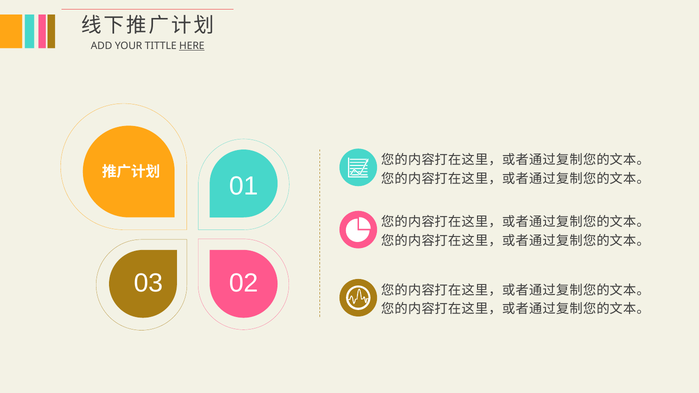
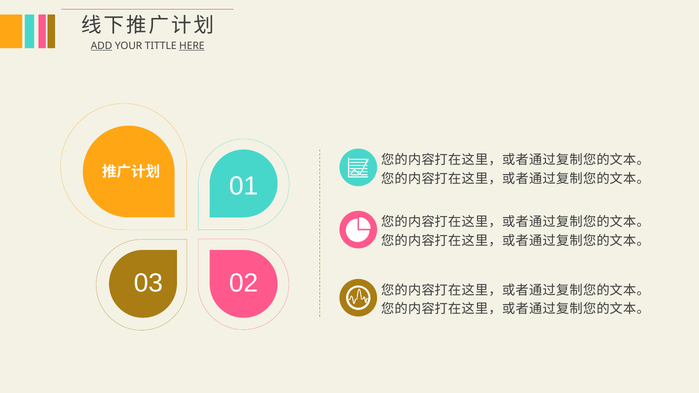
ADD underline: none -> present
